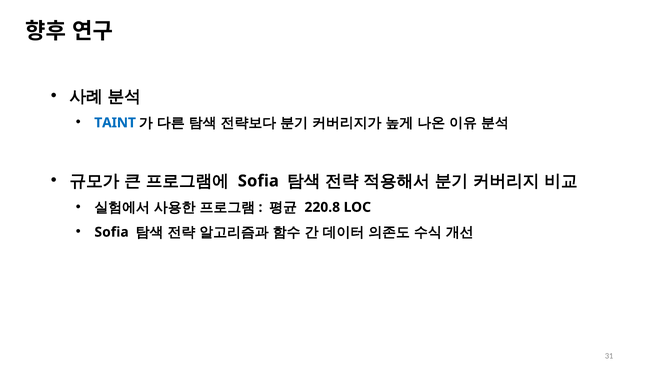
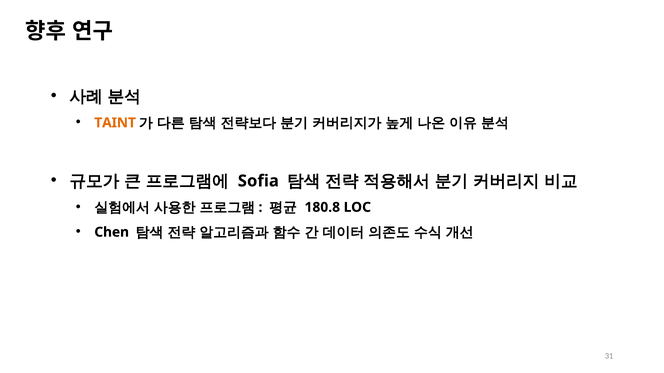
TAINT colour: blue -> orange
220.8: 220.8 -> 180.8
Sofia at (112, 232): Sofia -> Chen
